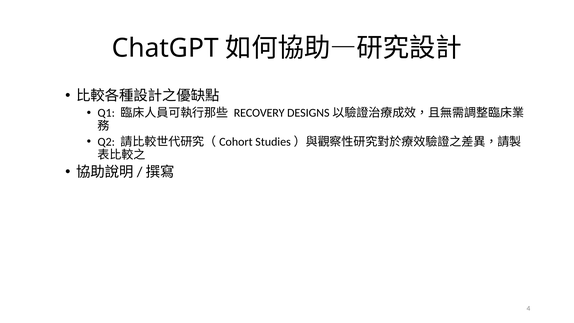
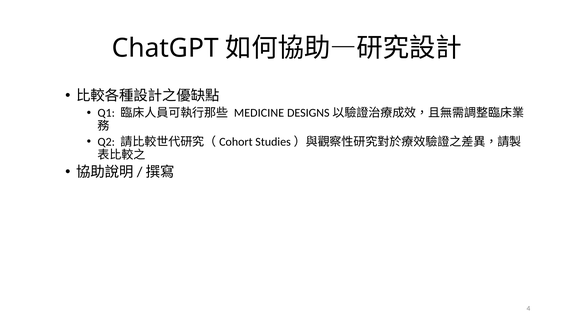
RECOVERY: RECOVERY -> MEDICINE
